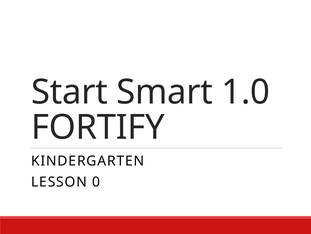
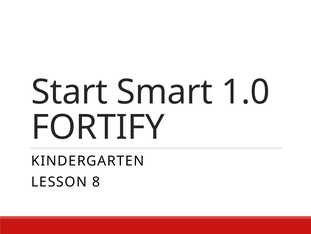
0: 0 -> 8
